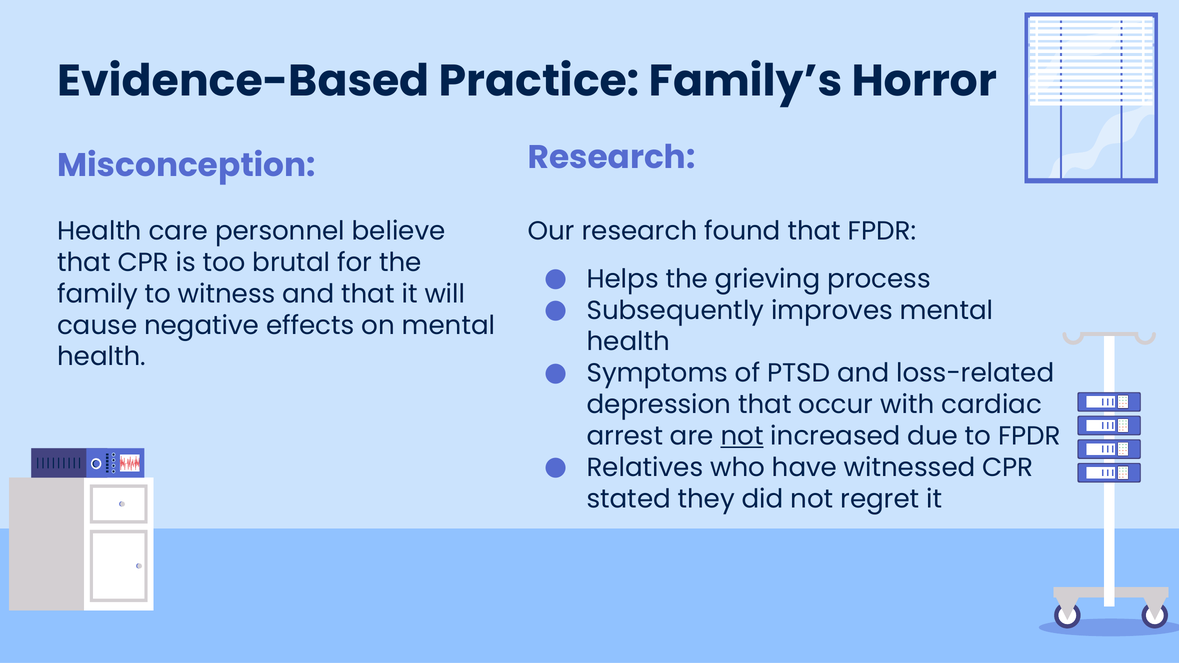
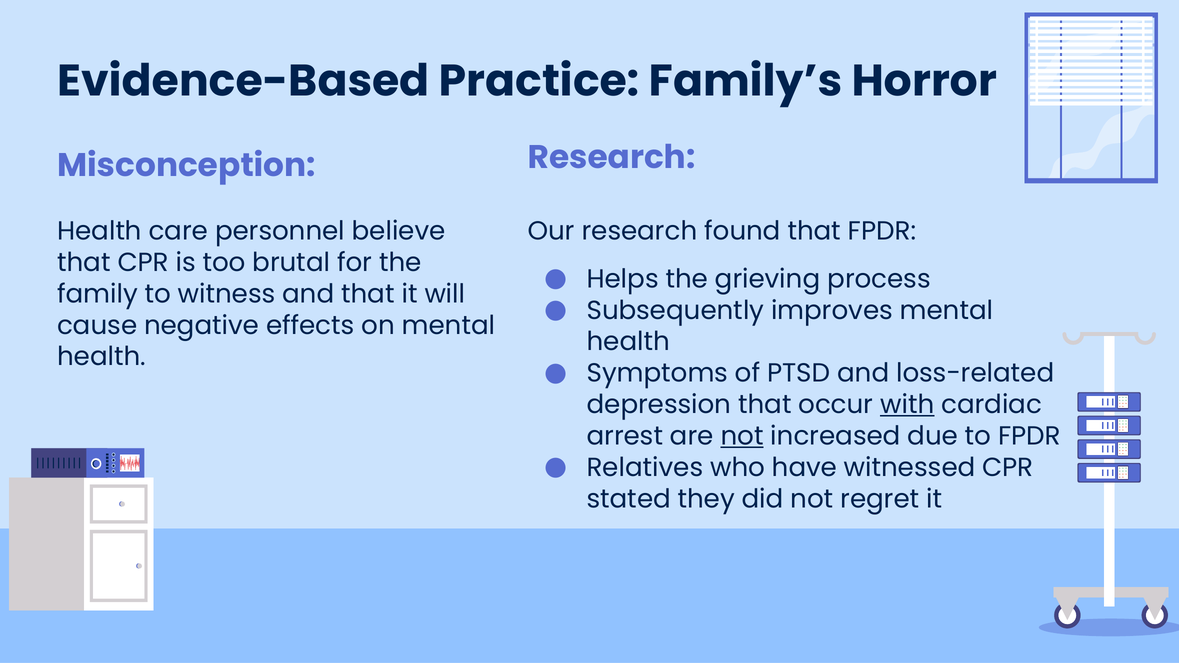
with underline: none -> present
